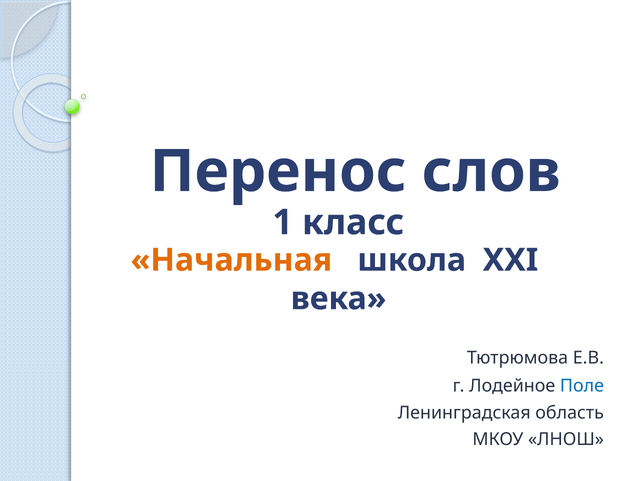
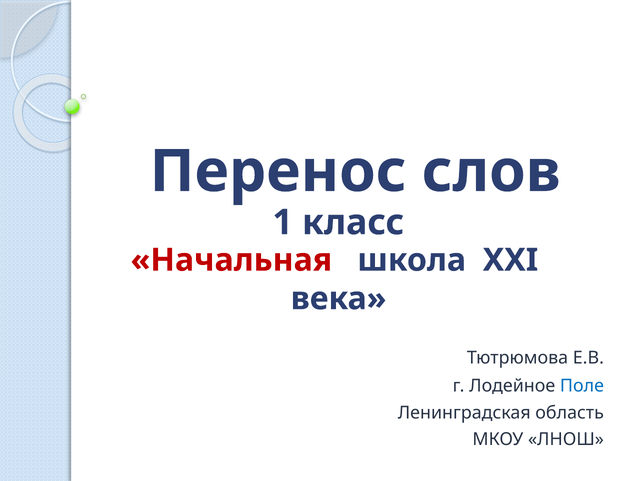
Начальная colour: orange -> red
